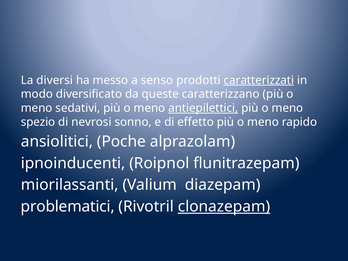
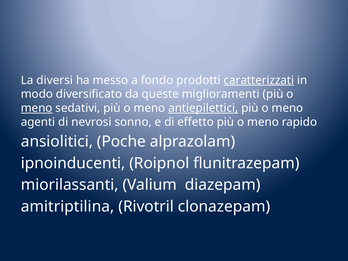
senso: senso -> fondo
caratterizzano: caratterizzano -> miglioramenti
meno at (37, 108) underline: none -> present
spezio: spezio -> agenti
problematici: problematici -> amitriptilina
clonazepam underline: present -> none
